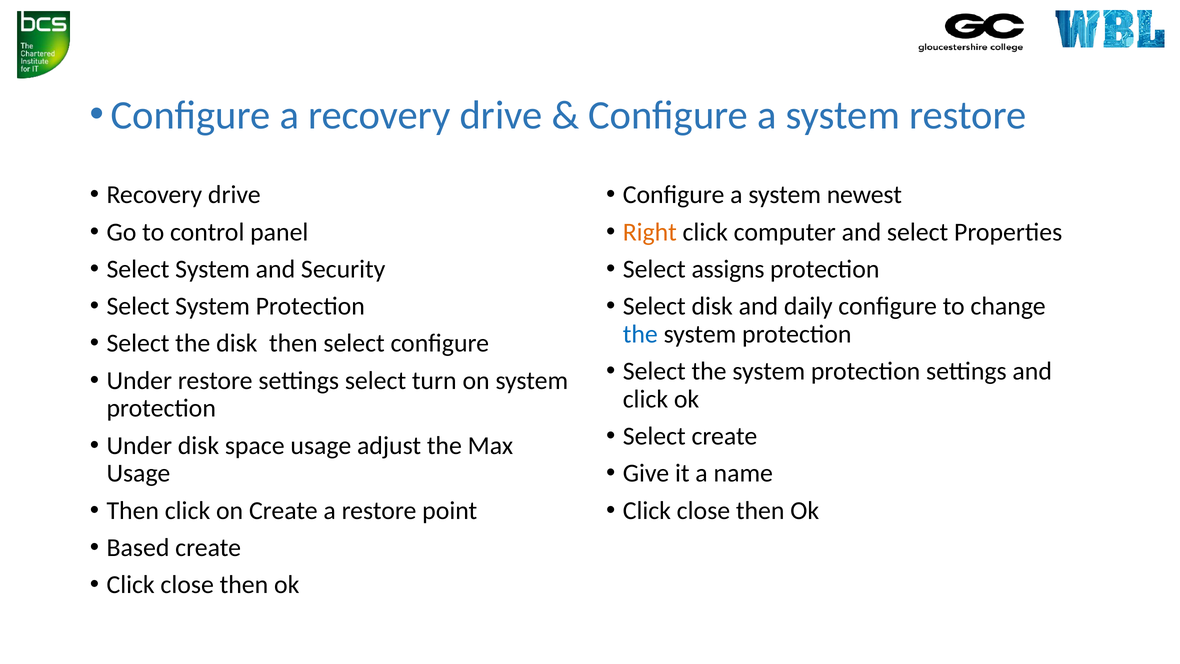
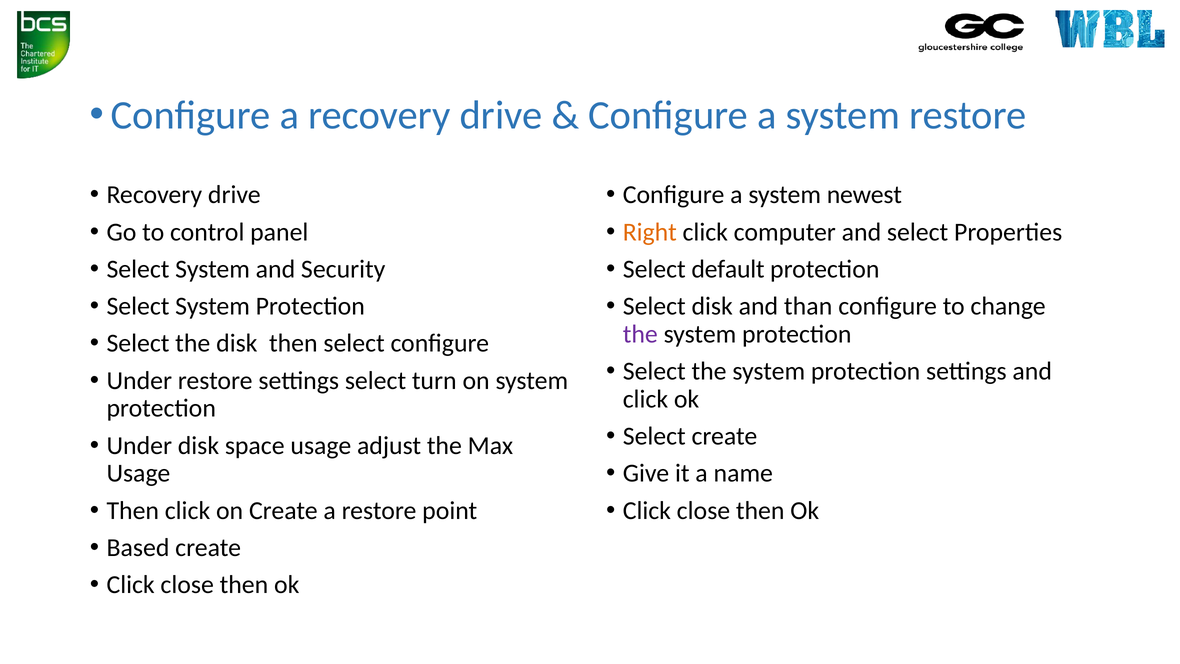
assigns: assigns -> default
daily: daily -> than
the at (640, 334) colour: blue -> purple
